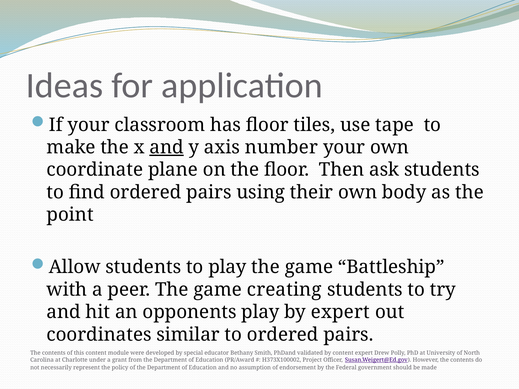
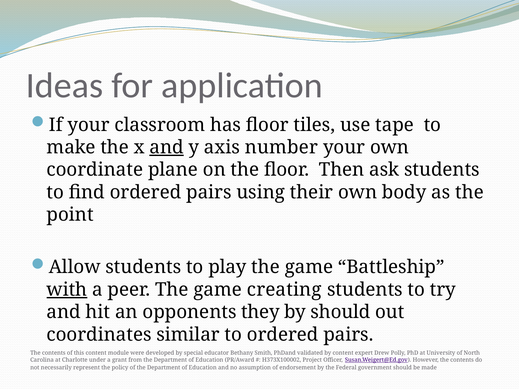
with underline: none -> present
opponents play: play -> they
by expert: expert -> should
